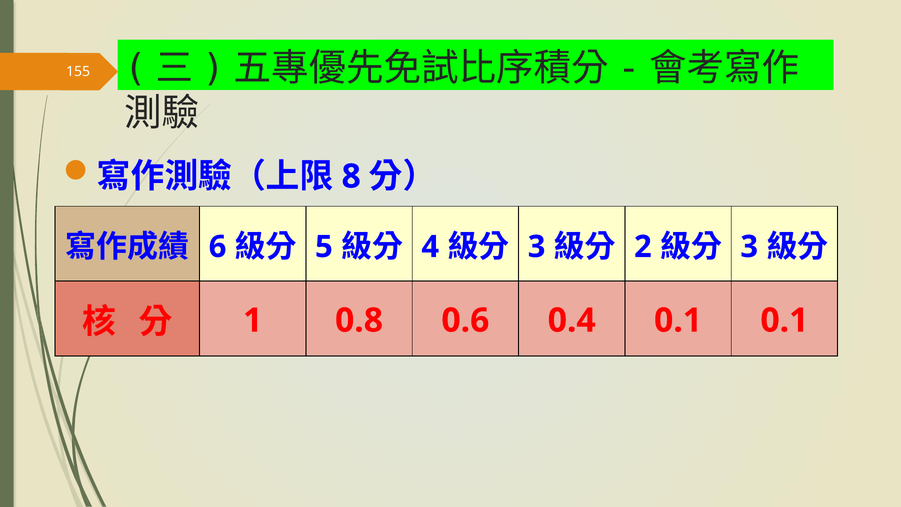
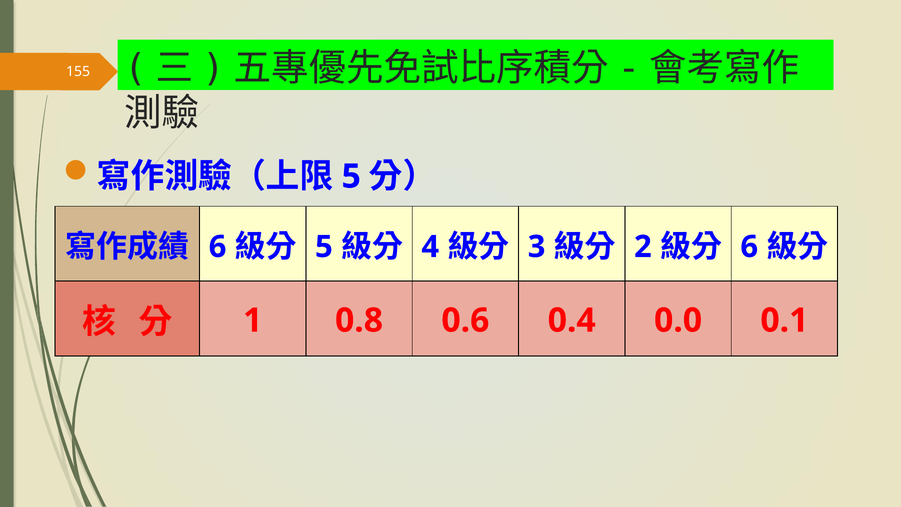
8 at (351, 176): 8 -> 5
3 at (749, 247): 3 -> 6
0.4 0.1: 0.1 -> 0.0
